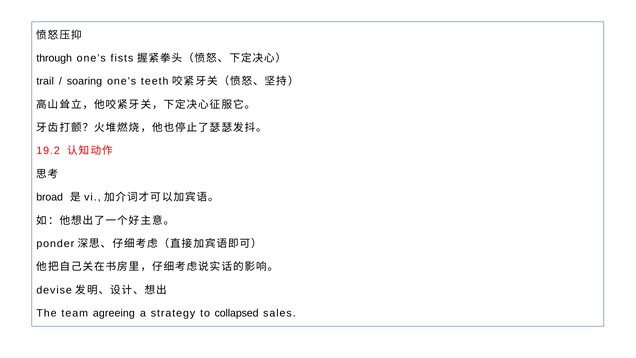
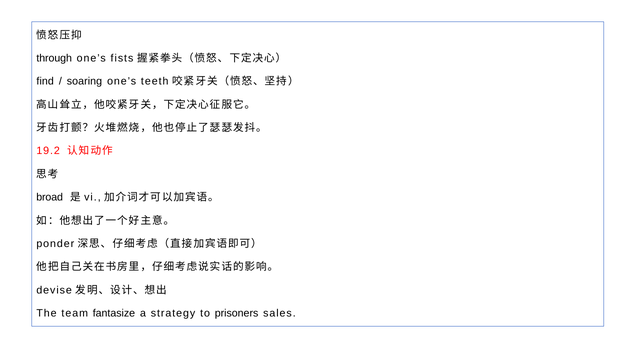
trail: trail -> find
agreeing: agreeing -> fantasize
collapsed: collapsed -> prisoners
